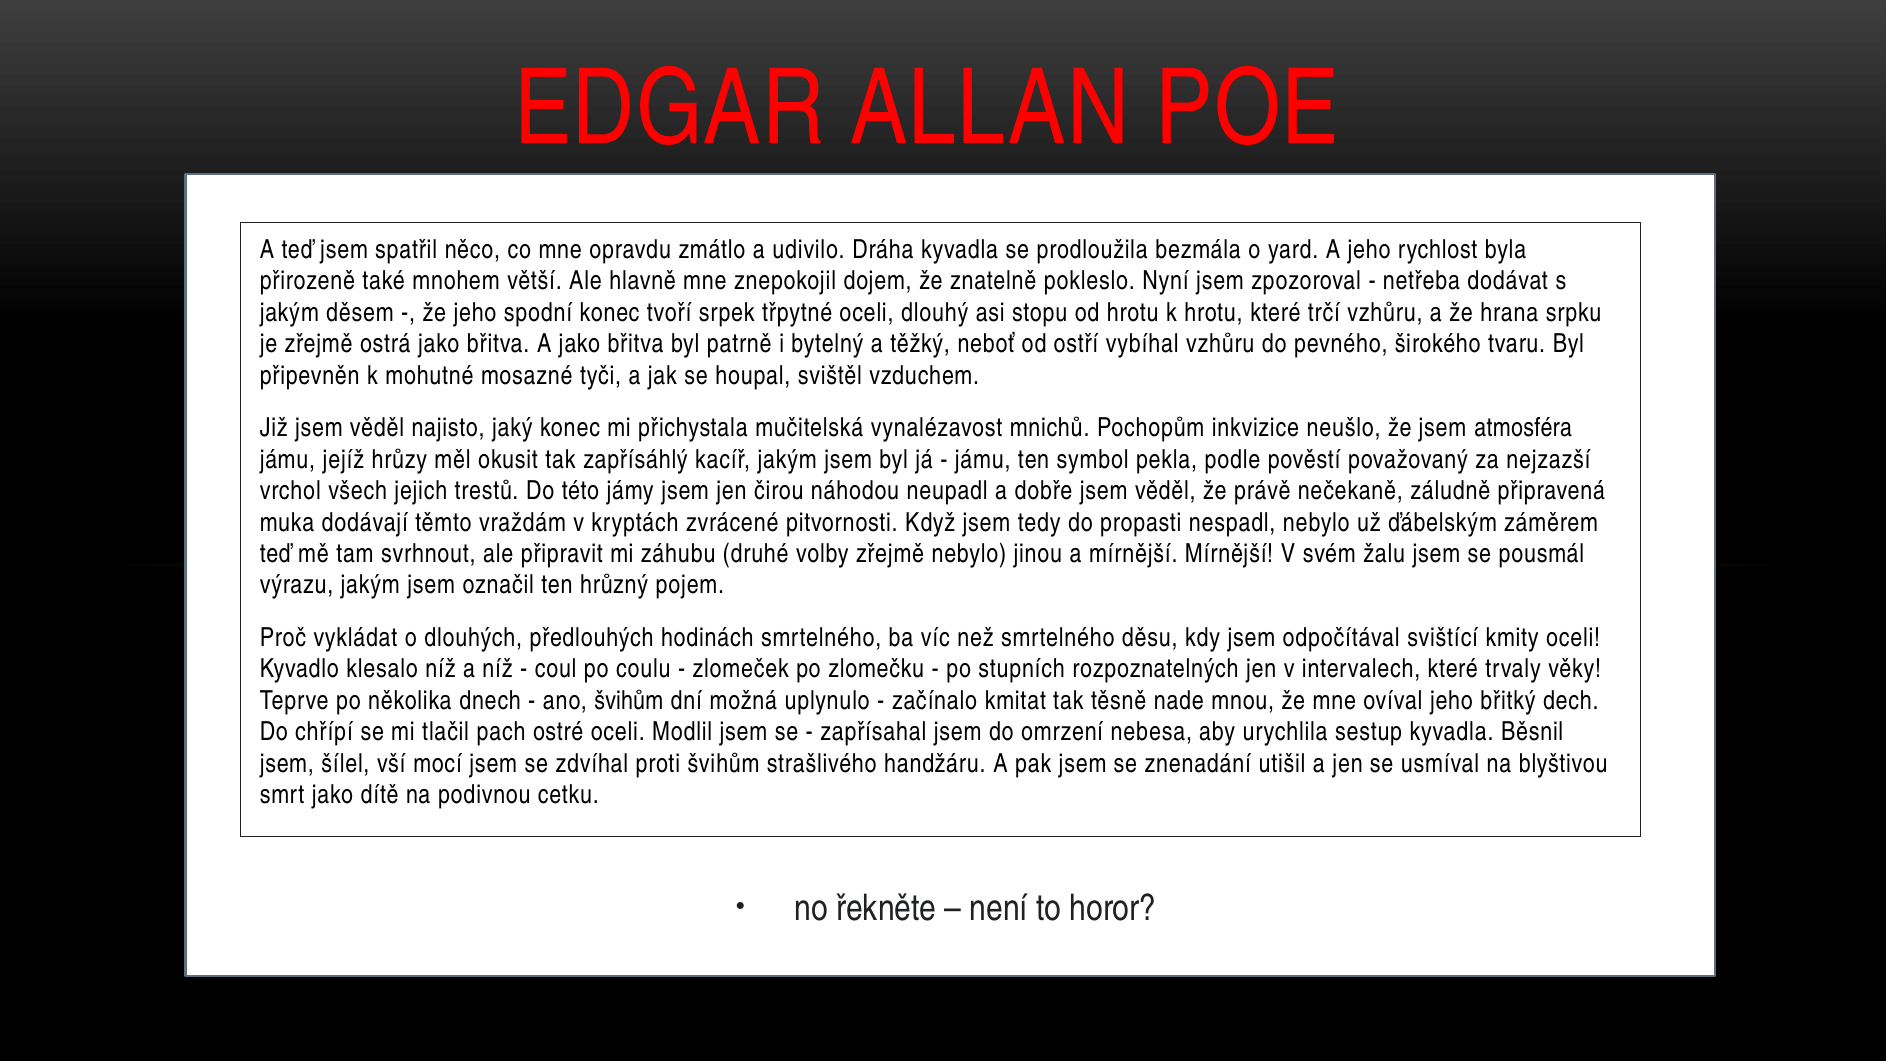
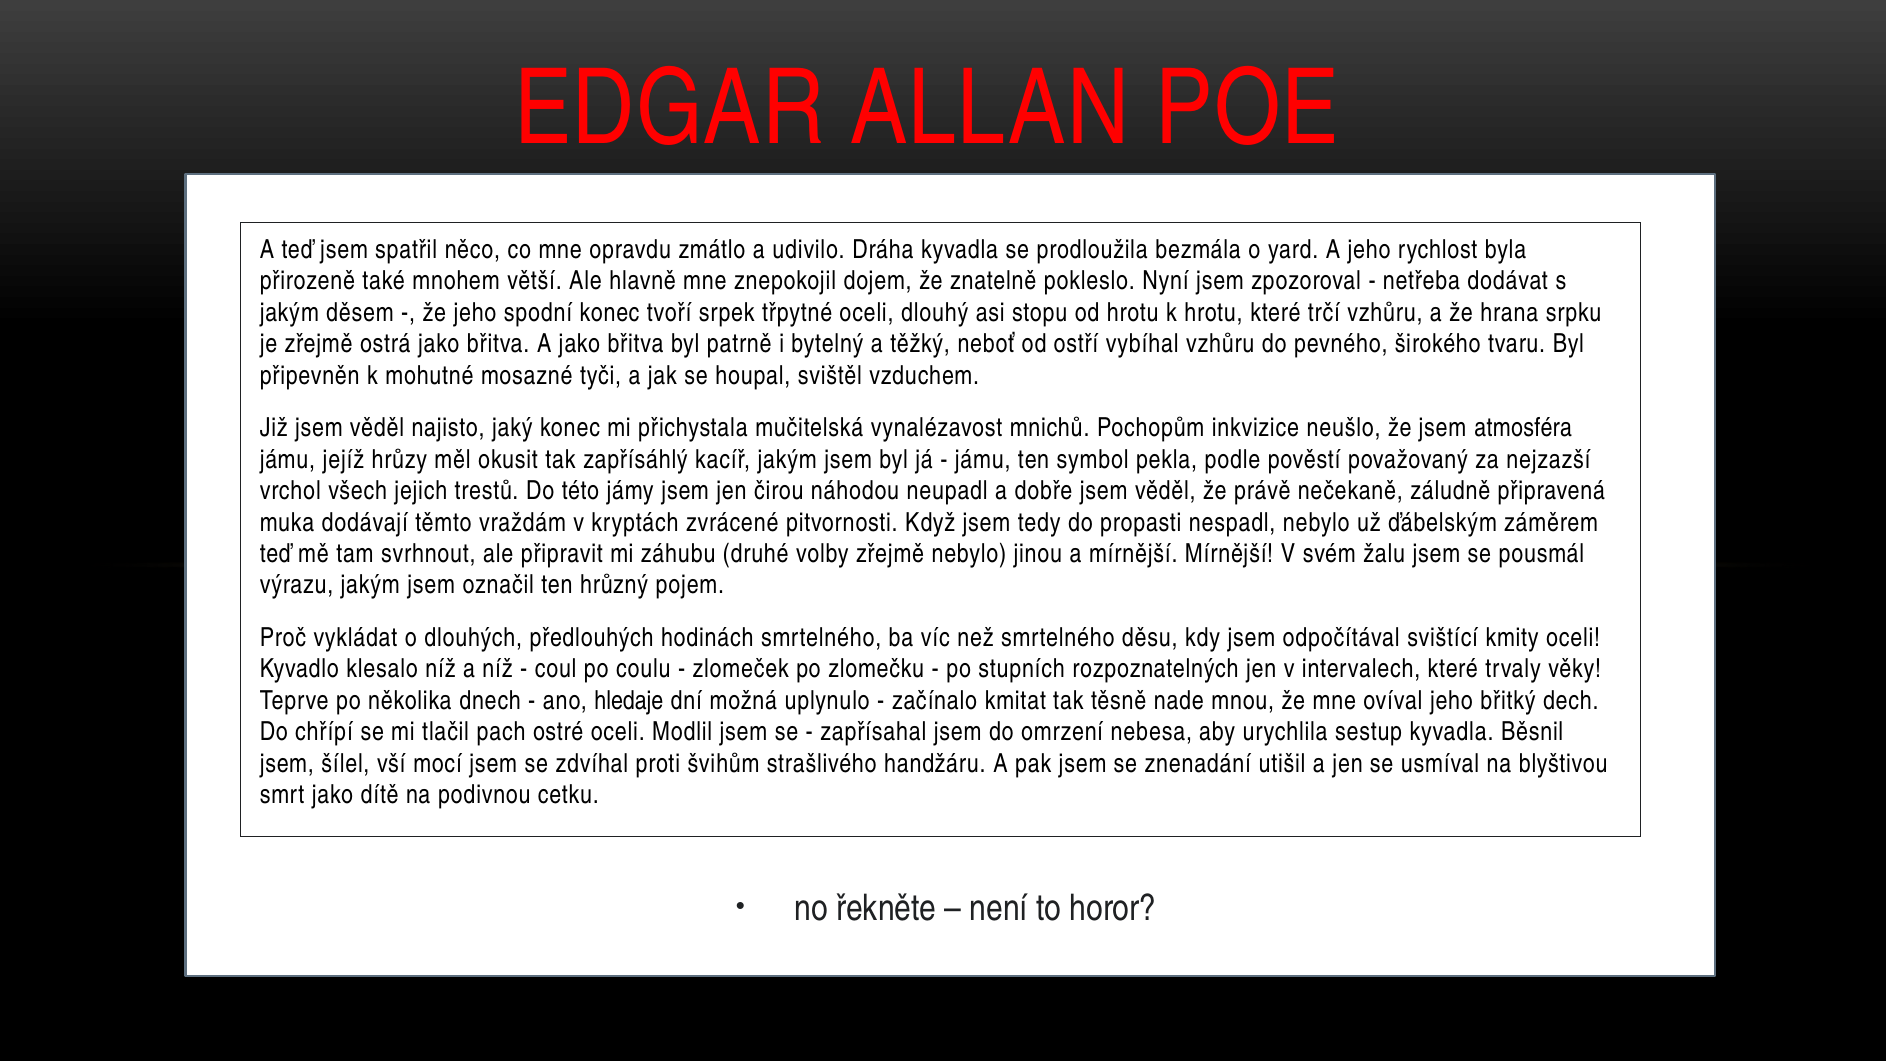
ano švihům: švihům -> hledaje
